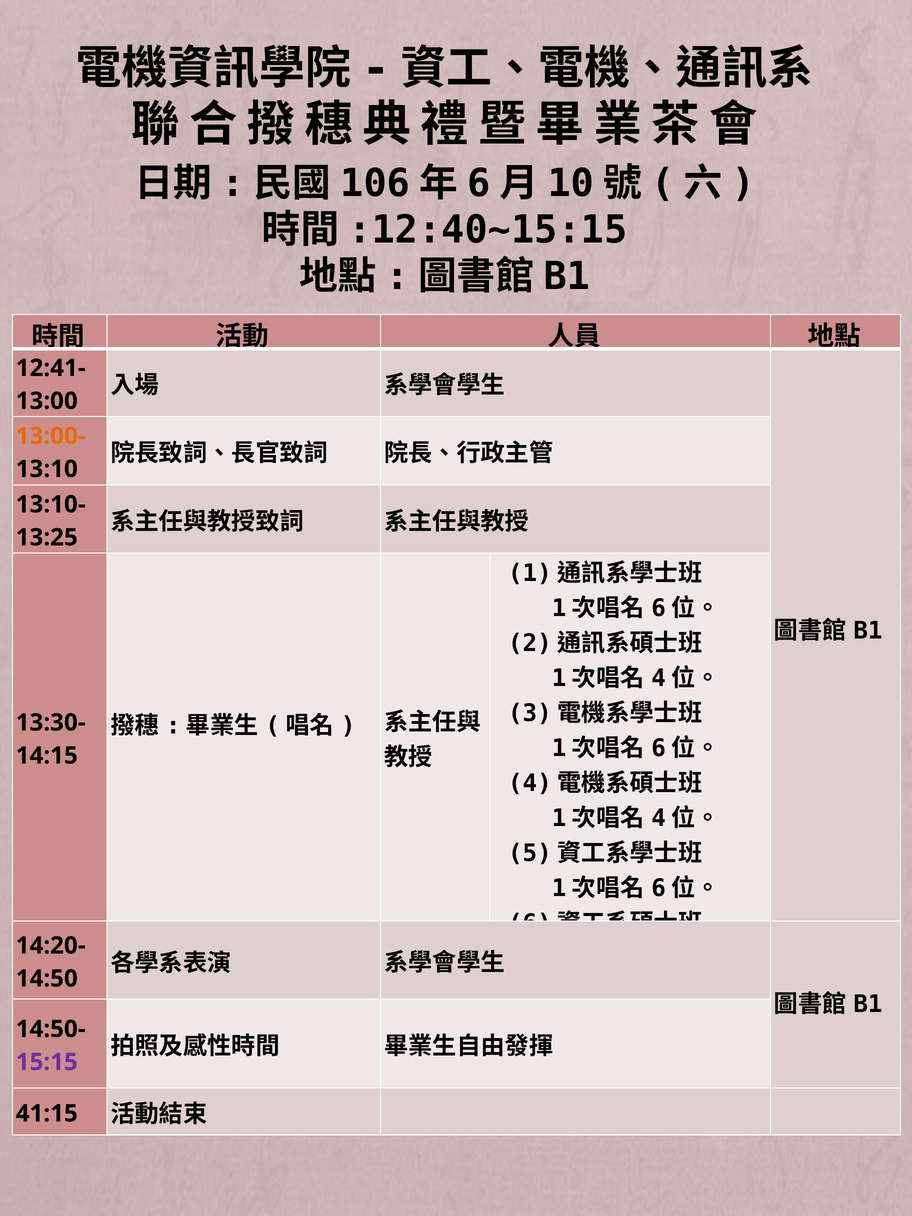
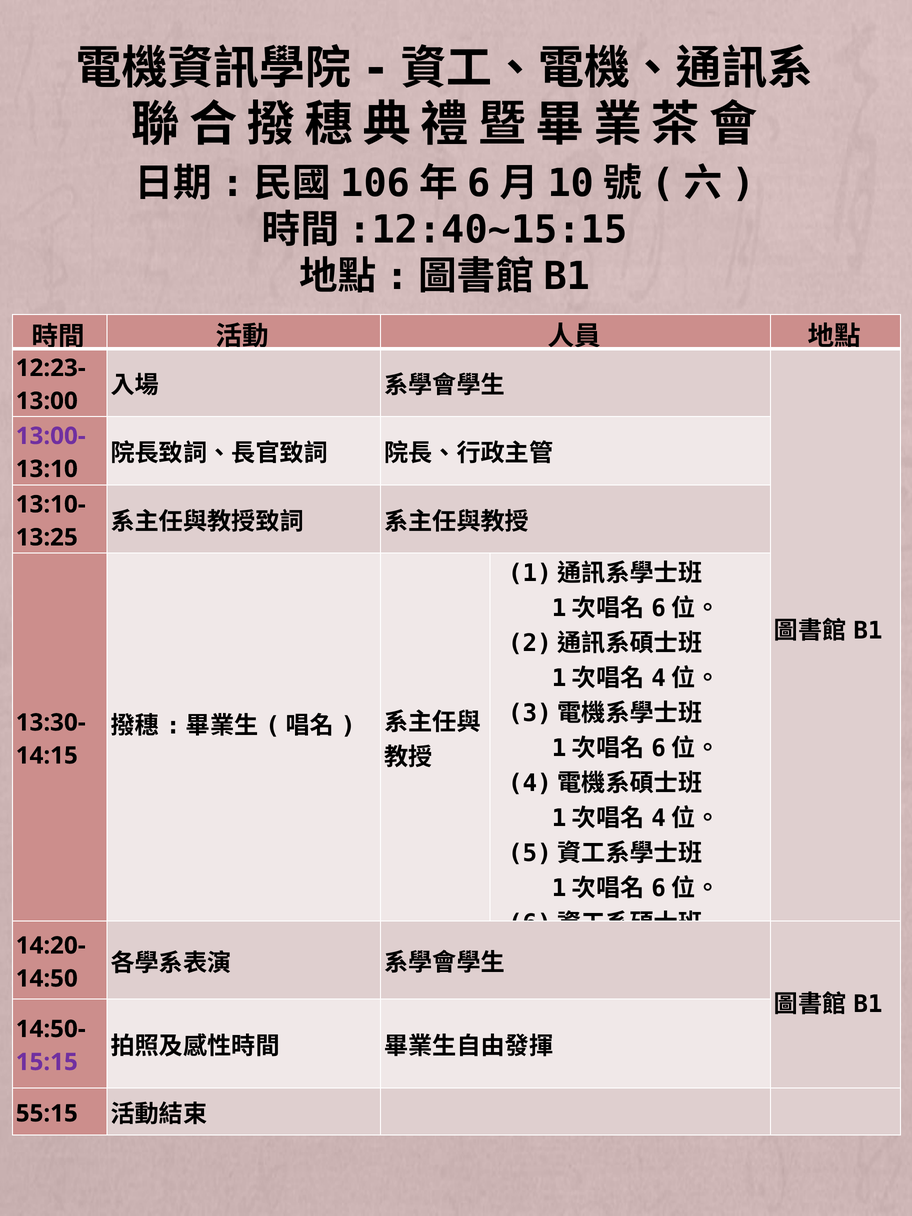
12:41-: 12:41- -> 12:23-
13:00- colour: orange -> purple
41:15: 41:15 -> 55:15
